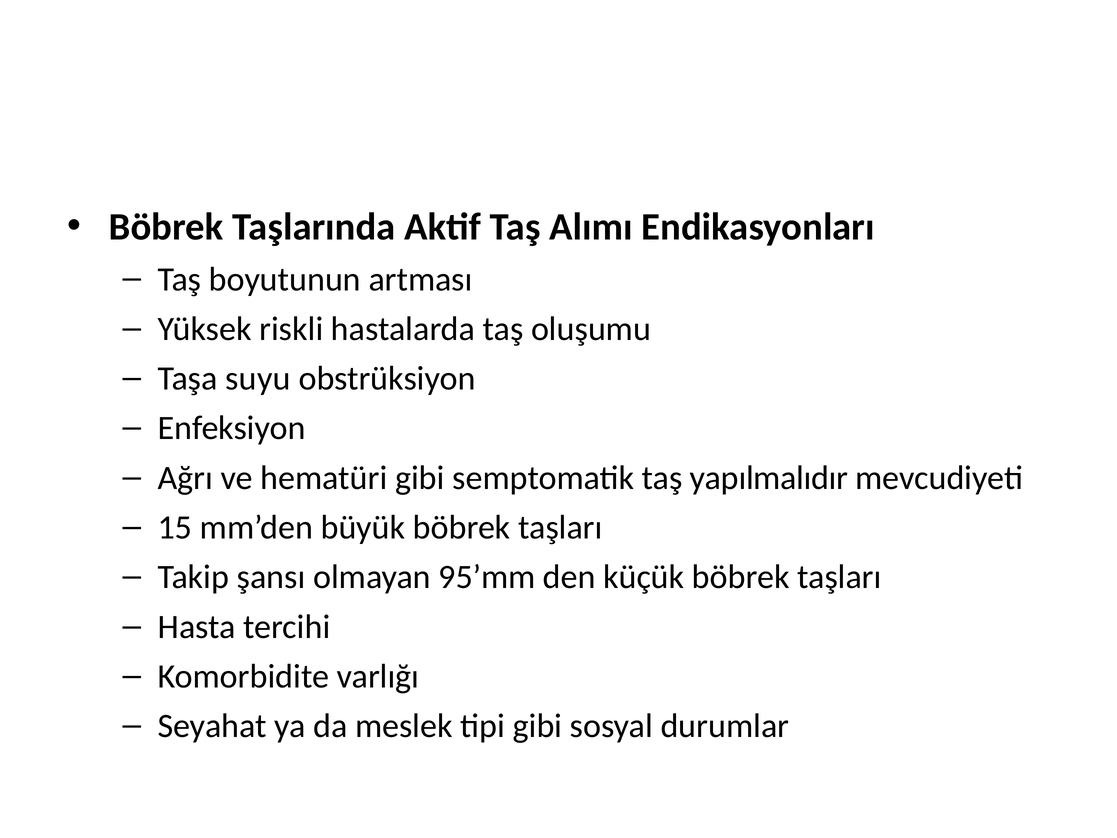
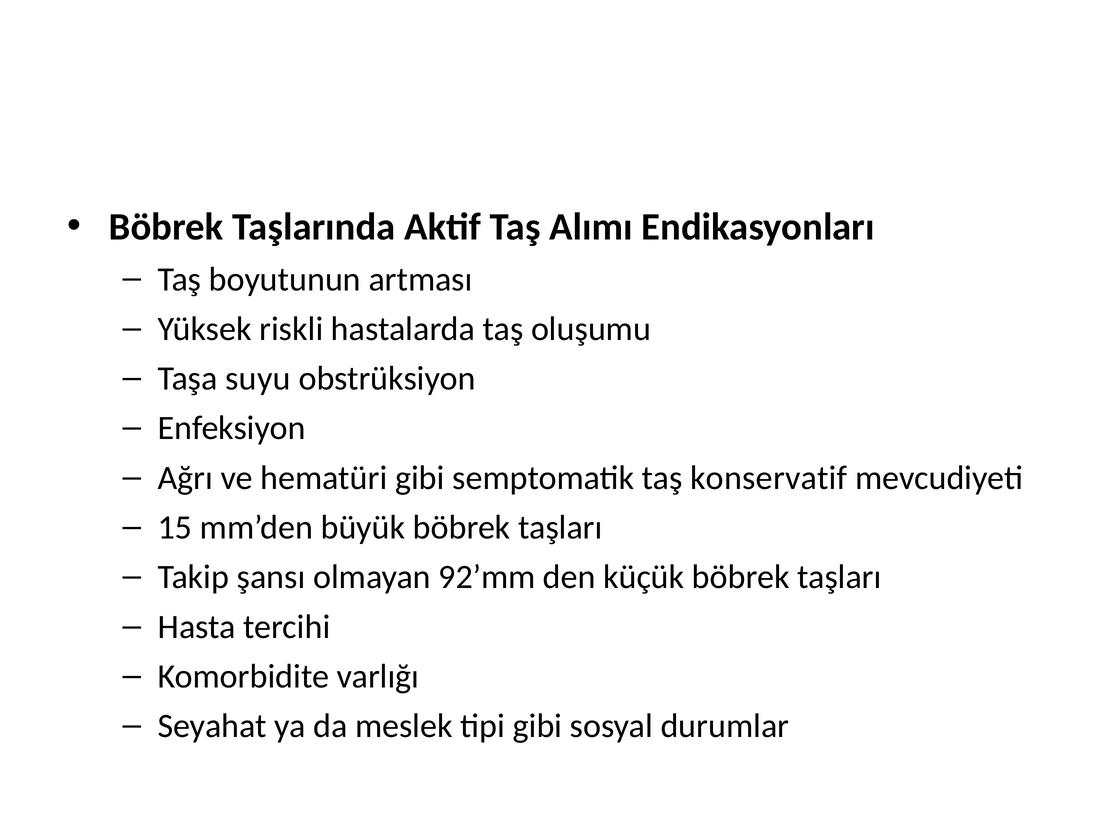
yapılmalıdır: yapılmalıdır -> konservatif
95’mm: 95’mm -> 92’mm
